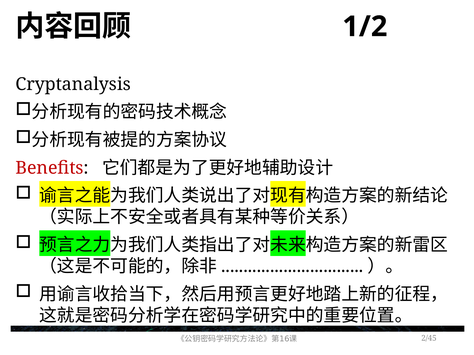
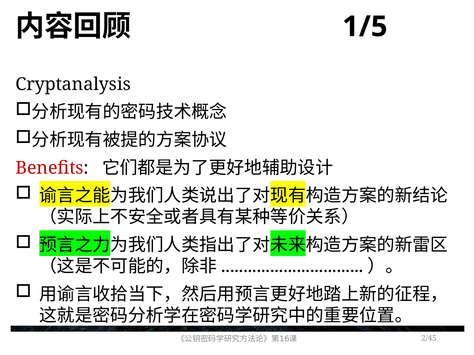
1/2: 1/2 -> 1/5
